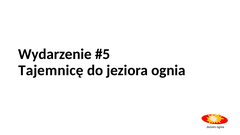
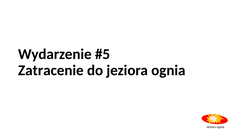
Tajemnicę: Tajemnicę -> Zatracenie
